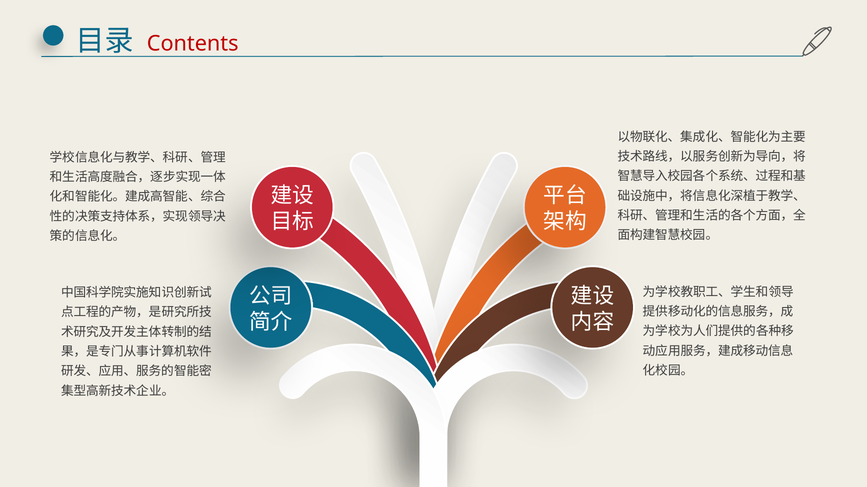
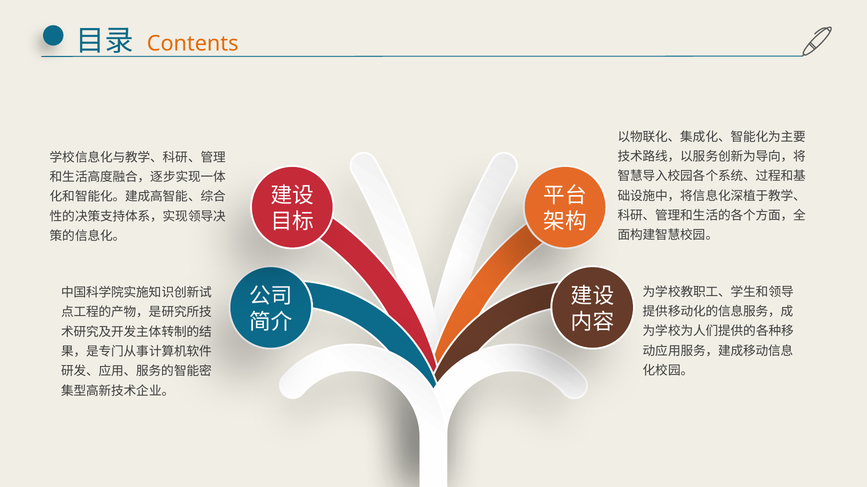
Contents colour: red -> orange
